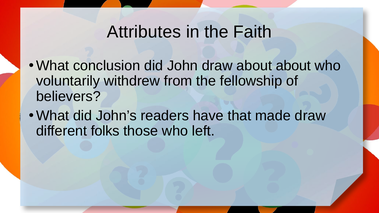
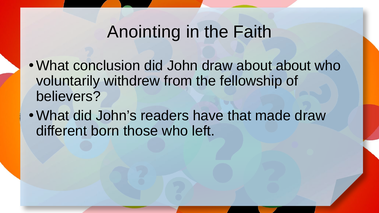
Attributes: Attributes -> Anointing
folks: folks -> born
